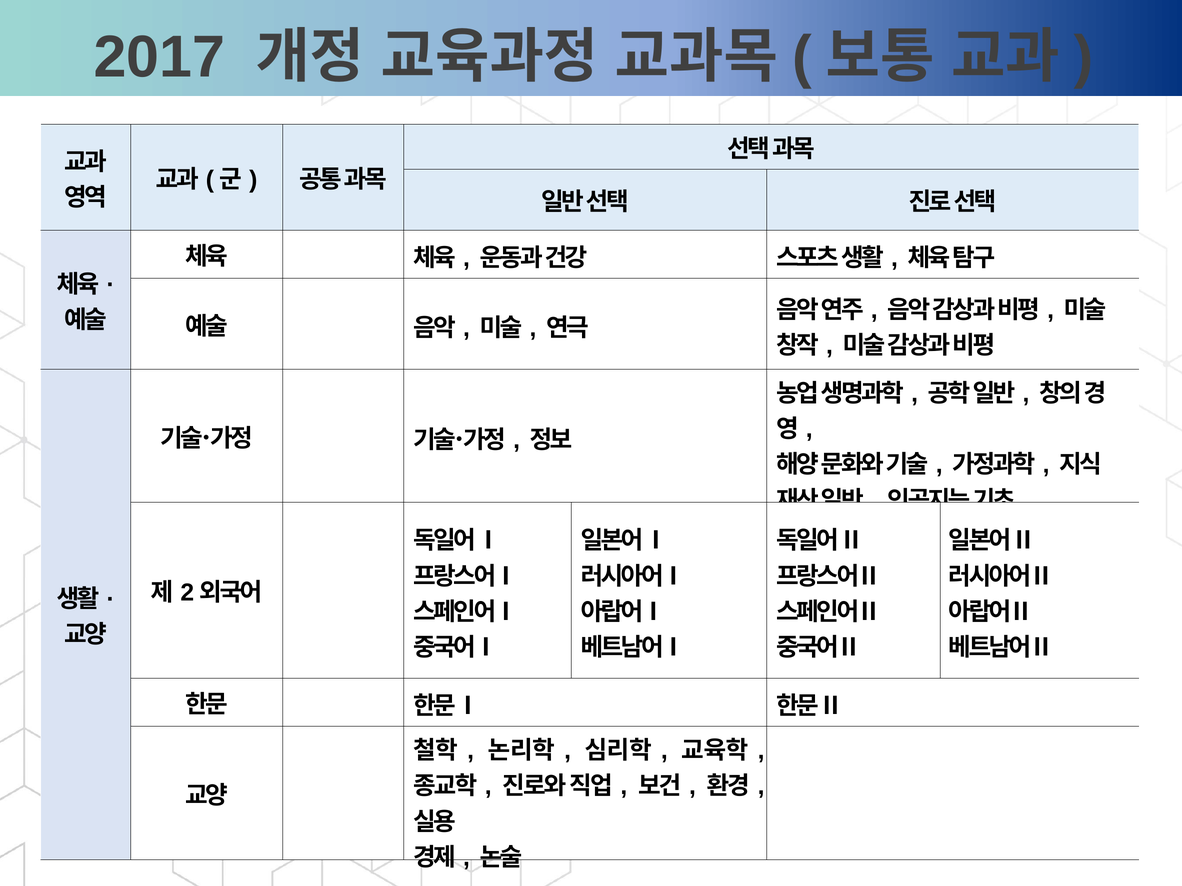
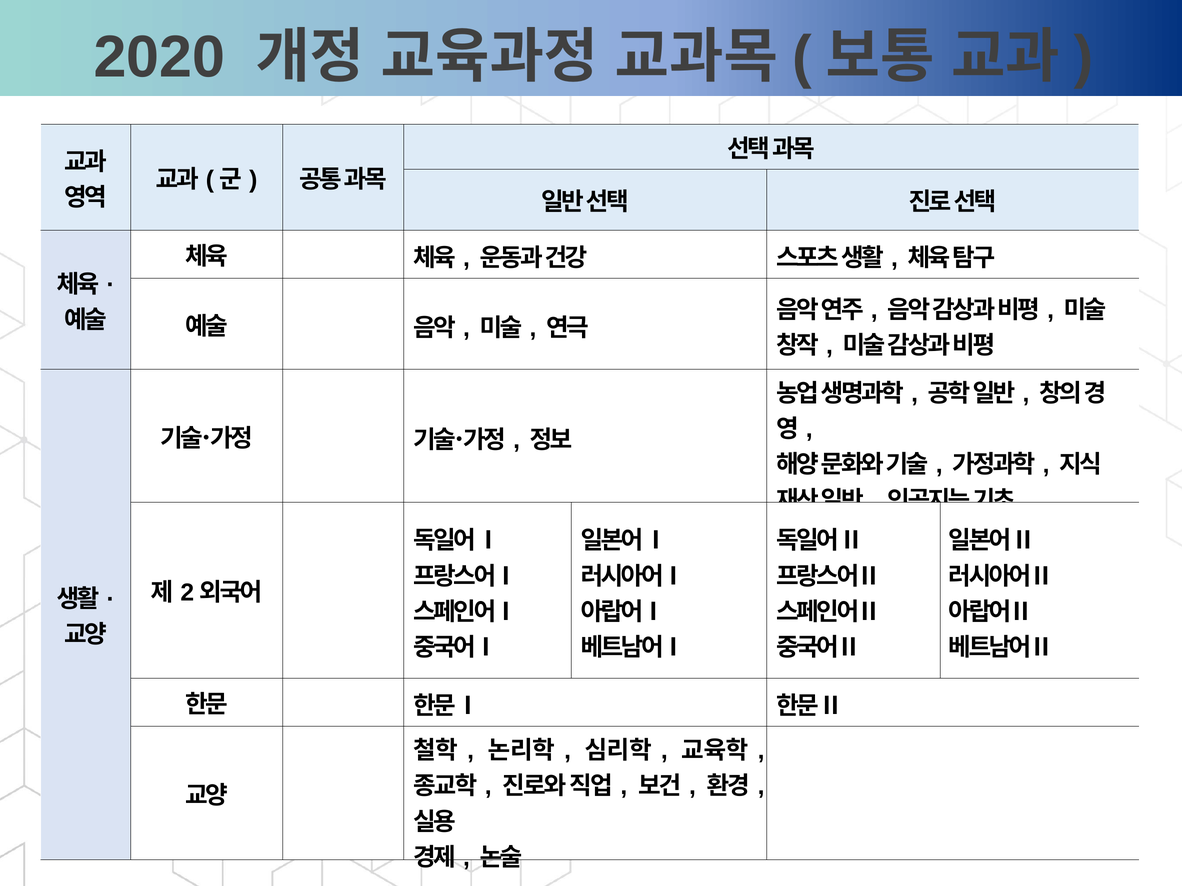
2017: 2017 -> 2020
